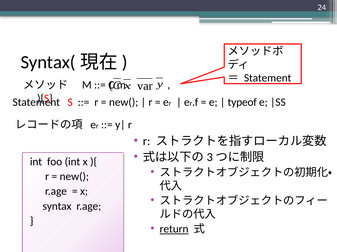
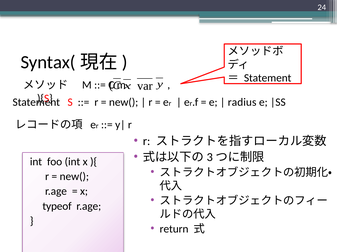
typeof: typeof -> radius
syntax: syntax -> typeof
return underline: present -> none
